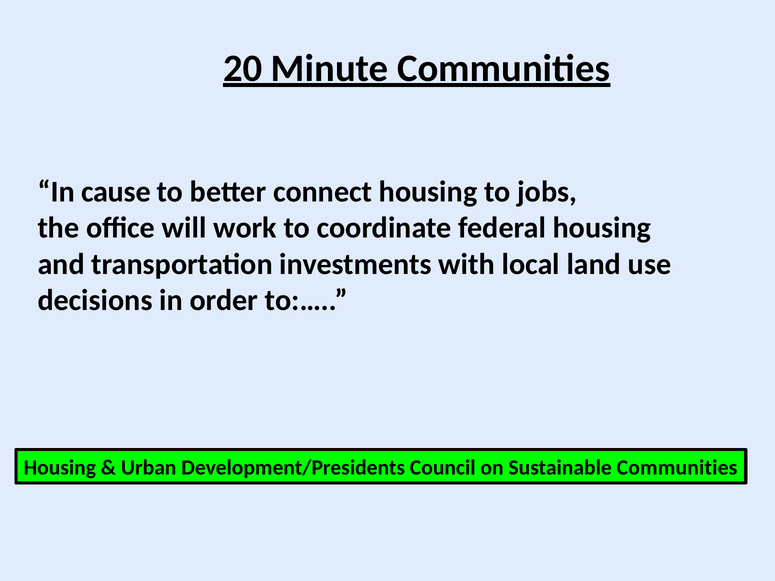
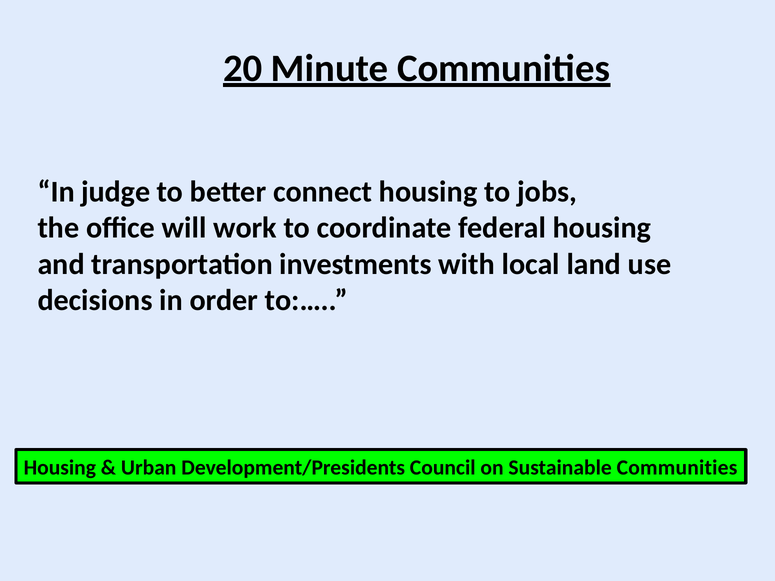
cause: cause -> judge
